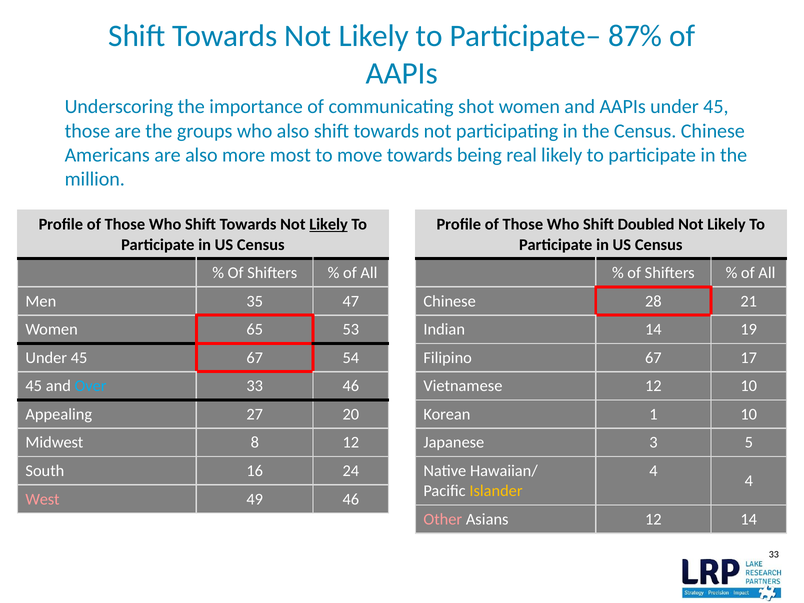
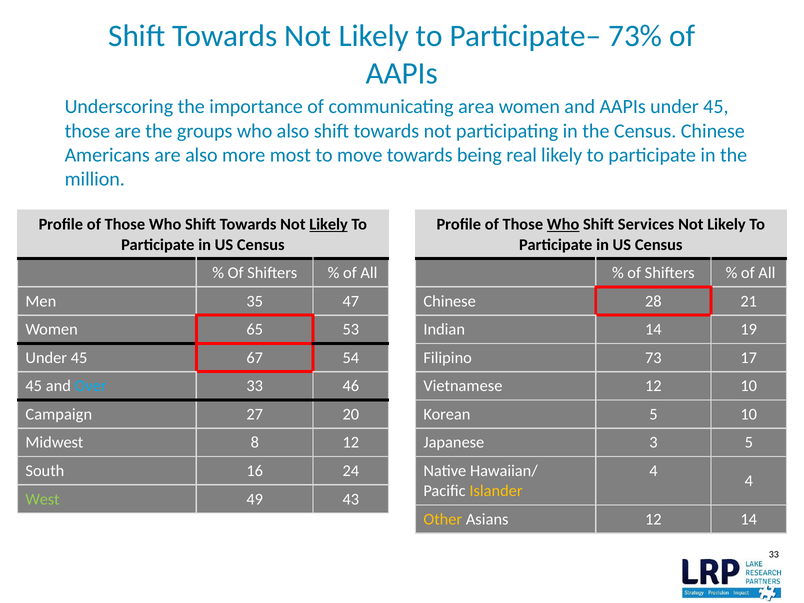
87%: 87% -> 73%
shot: shot -> area
Who at (563, 224) underline: none -> present
Doubled: Doubled -> Services
Filipino 67: 67 -> 73
Appealing: Appealing -> Campaign
Korean 1: 1 -> 5
West colour: pink -> light green
49 46: 46 -> 43
Other colour: pink -> yellow
